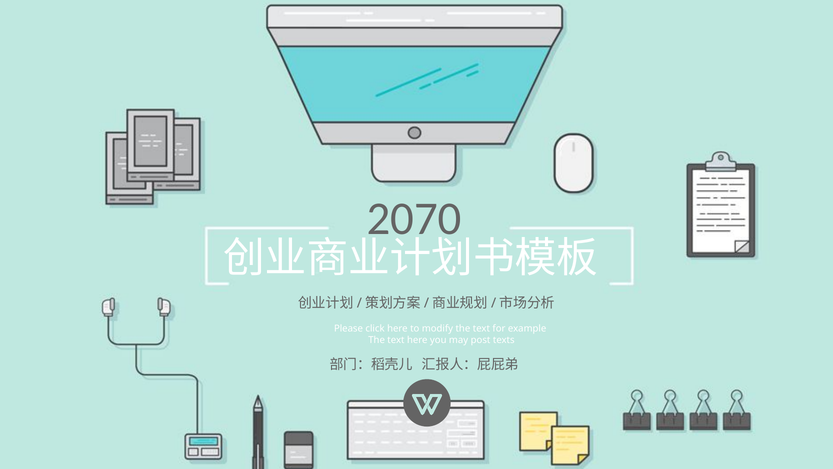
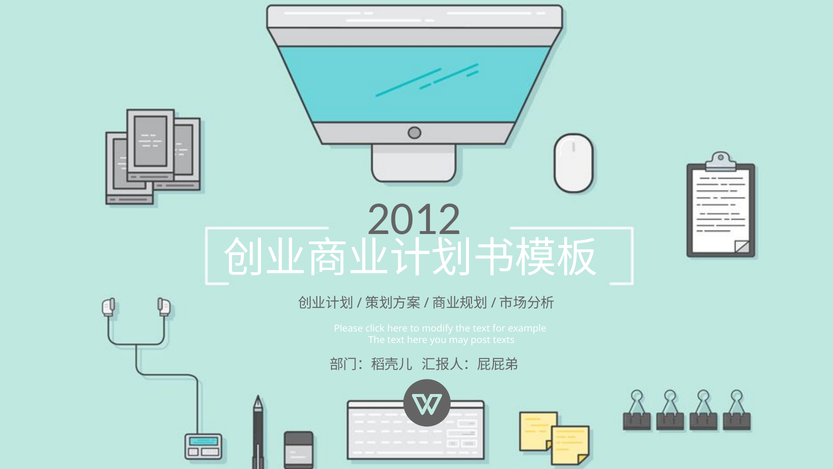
2070: 2070 -> 2012
